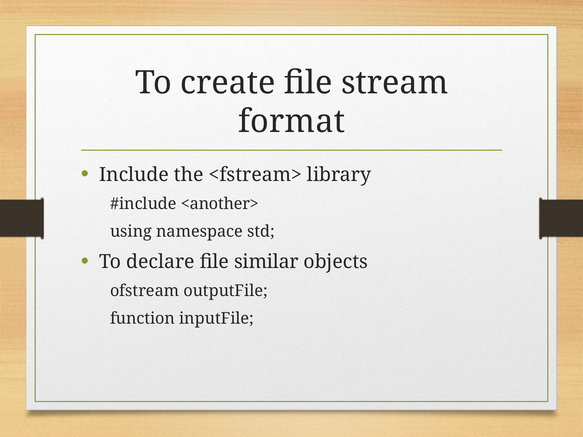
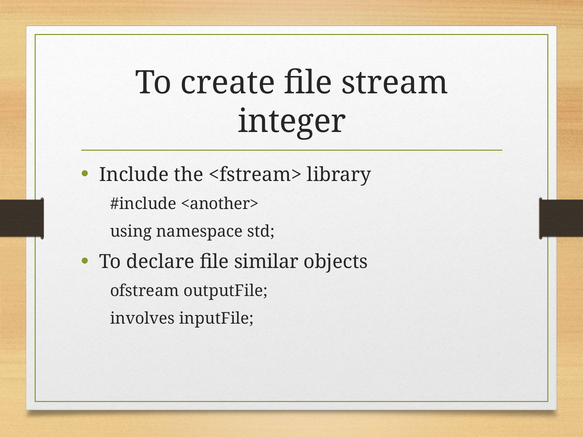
format: format -> integer
function: function -> involves
